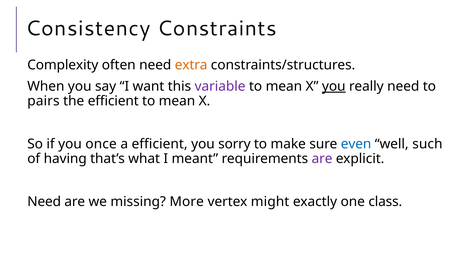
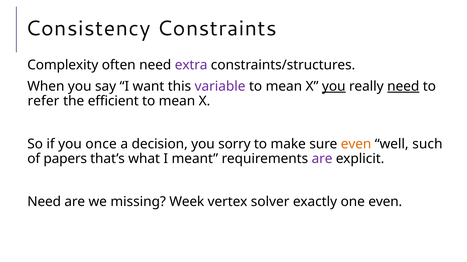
extra colour: orange -> purple
need at (403, 87) underline: none -> present
pairs: pairs -> refer
a efficient: efficient -> decision
even at (356, 144) colour: blue -> orange
having: having -> papers
More: More -> Week
might: might -> solver
one class: class -> even
